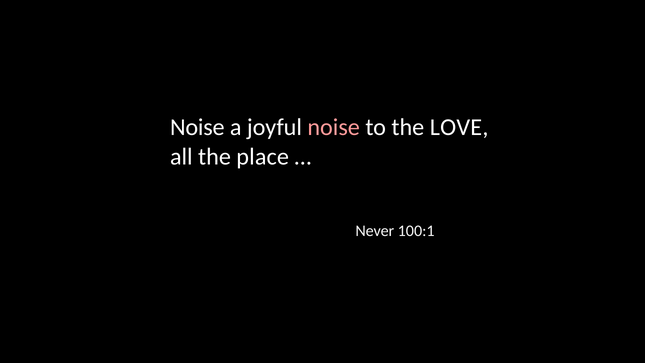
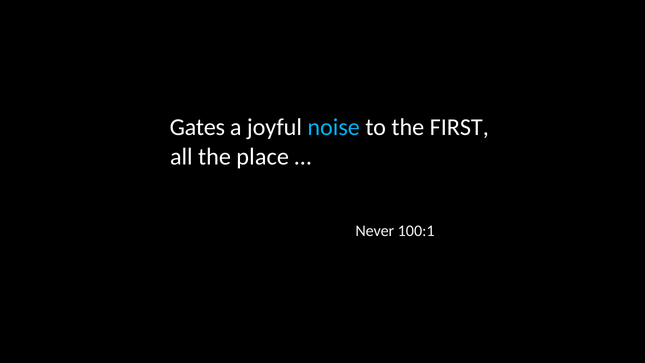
Noise at (197, 127): Noise -> Gates
noise at (334, 127) colour: pink -> light blue
LOVE: LOVE -> FIRST
